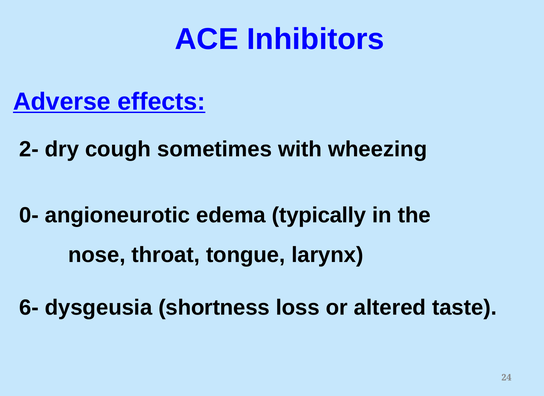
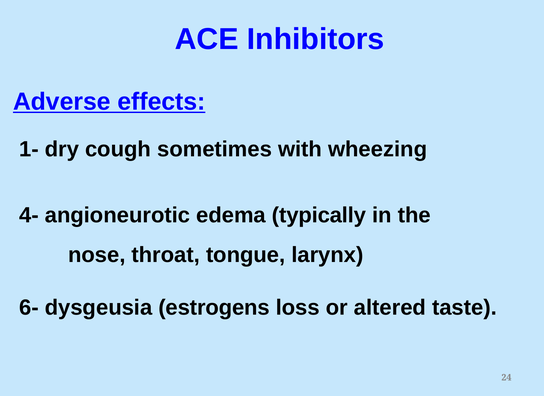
2-: 2- -> 1-
0-: 0- -> 4-
shortness: shortness -> estrogens
